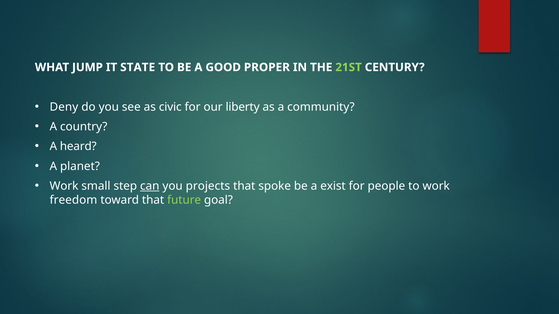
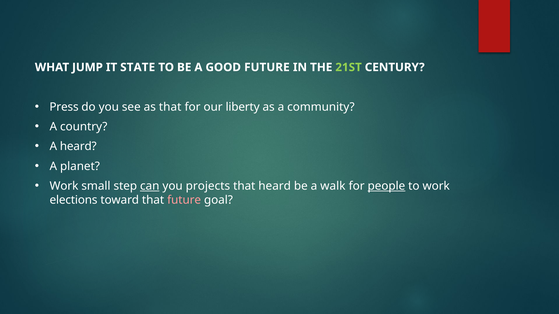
GOOD PROPER: PROPER -> FUTURE
Deny: Deny -> Press
as civic: civic -> that
that spoke: spoke -> heard
exist: exist -> walk
people underline: none -> present
freedom: freedom -> elections
future at (184, 200) colour: light green -> pink
